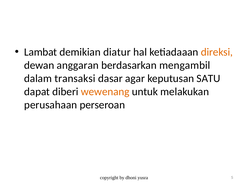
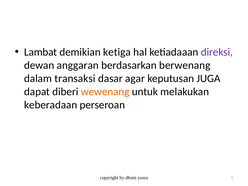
diatur: diatur -> ketiga
direksi colour: orange -> purple
mengambil: mengambil -> berwenang
SATU: SATU -> JUGA
perusahaan: perusahaan -> keberadaan
